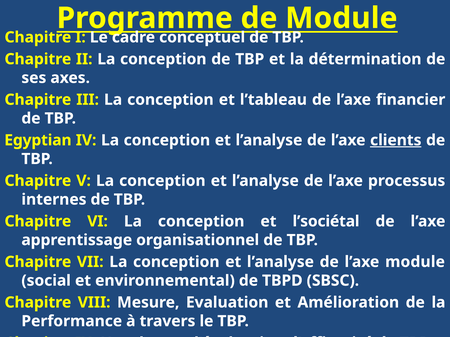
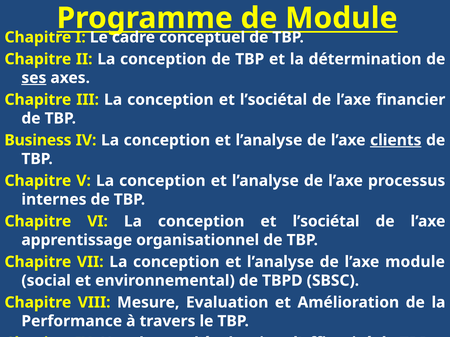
ses underline: none -> present
l’tableau at (273, 100): l’tableau -> l’sociétal
Egyptian: Egyptian -> Business
